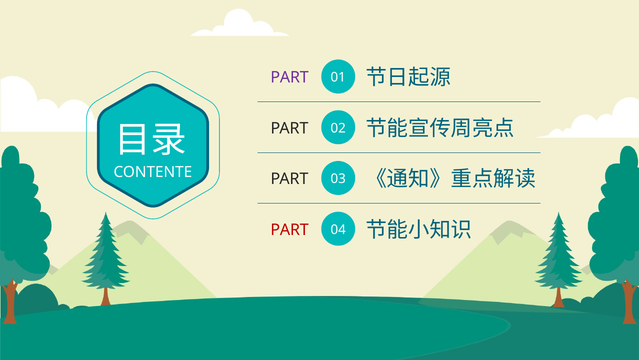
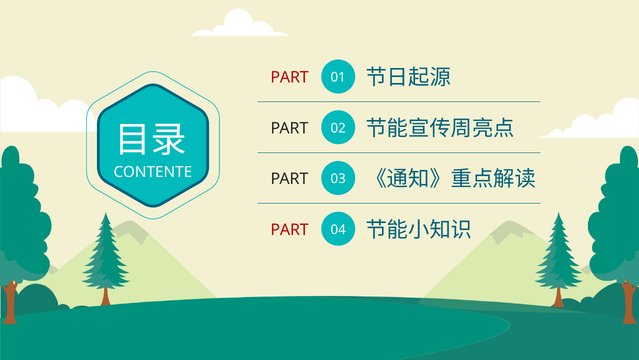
PART at (290, 77) colour: purple -> red
